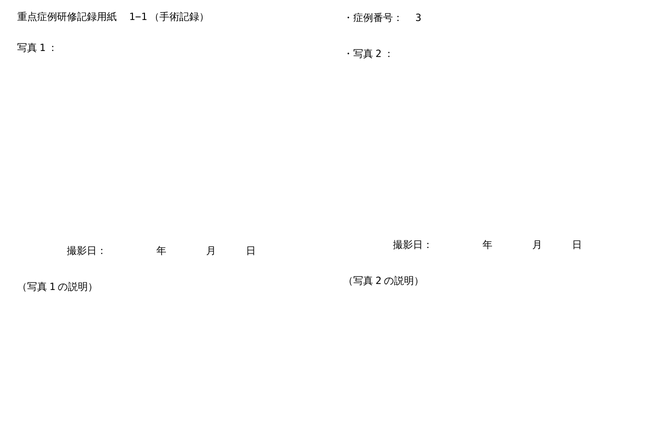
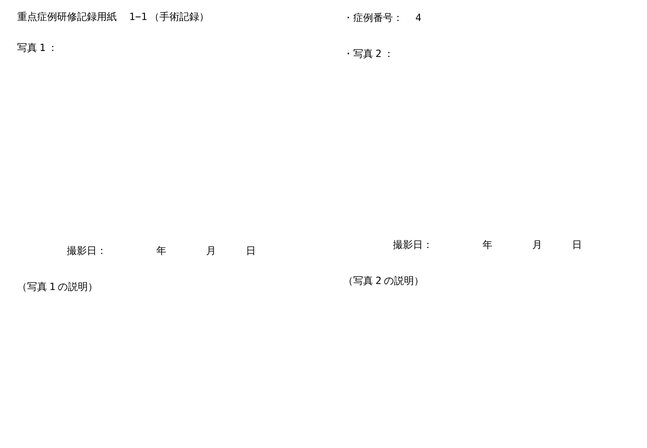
3: 3 -> 4
